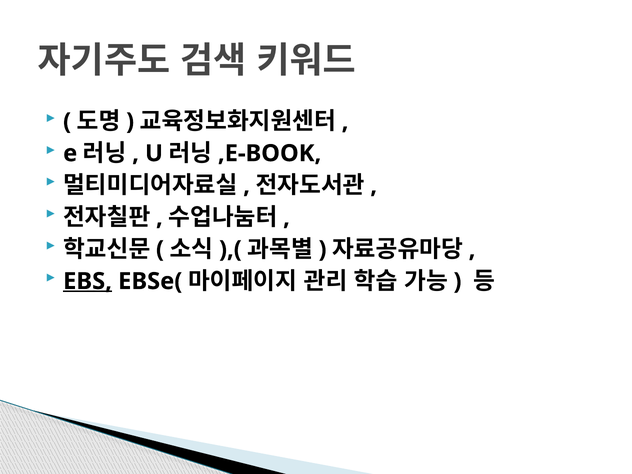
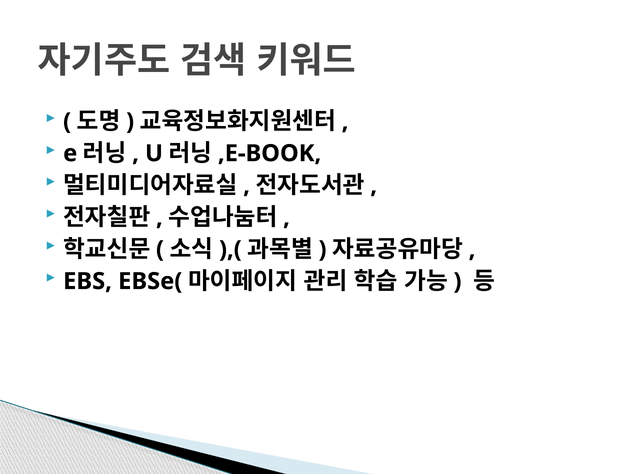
EBS underline: present -> none
